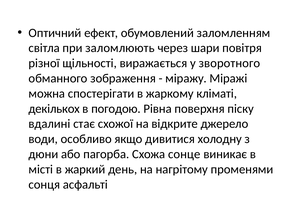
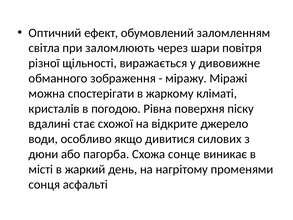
зворотного: зворотного -> дивовижне
декількох: декількох -> кристалів
холодну: холодну -> силових
